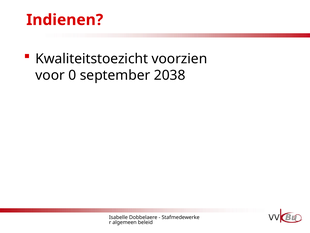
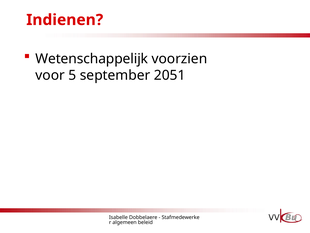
Kwaliteitstoezicht: Kwaliteitstoezicht -> Wetenschappelijk
0: 0 -> 5
2038: 2038 -> 2051
